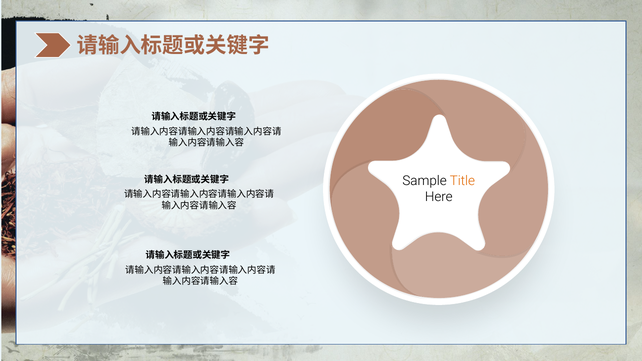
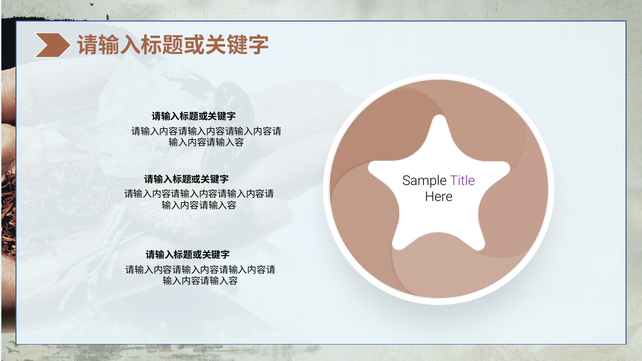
Title colour: orange -> purple
